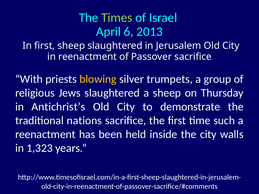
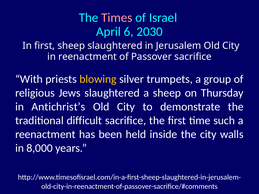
Times colour: light green -> pink
2013: 2013 -> 2030
nations: nations -> difficult
1,323: 1,323 -> 8,000
